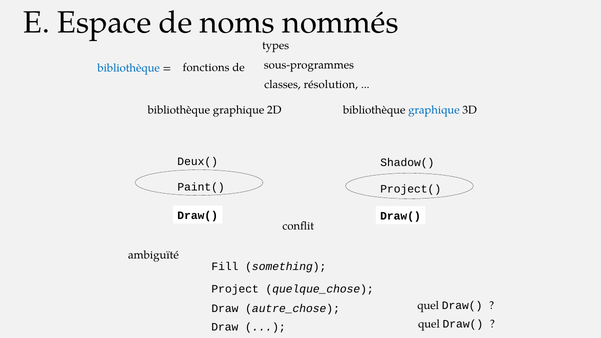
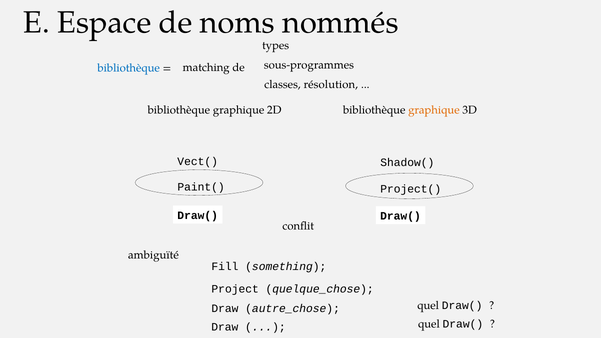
fonctions: fonctions -> matching
graphique at (434, 110) colour: blue -> orange
Deux(: Deux( -> Vect(
